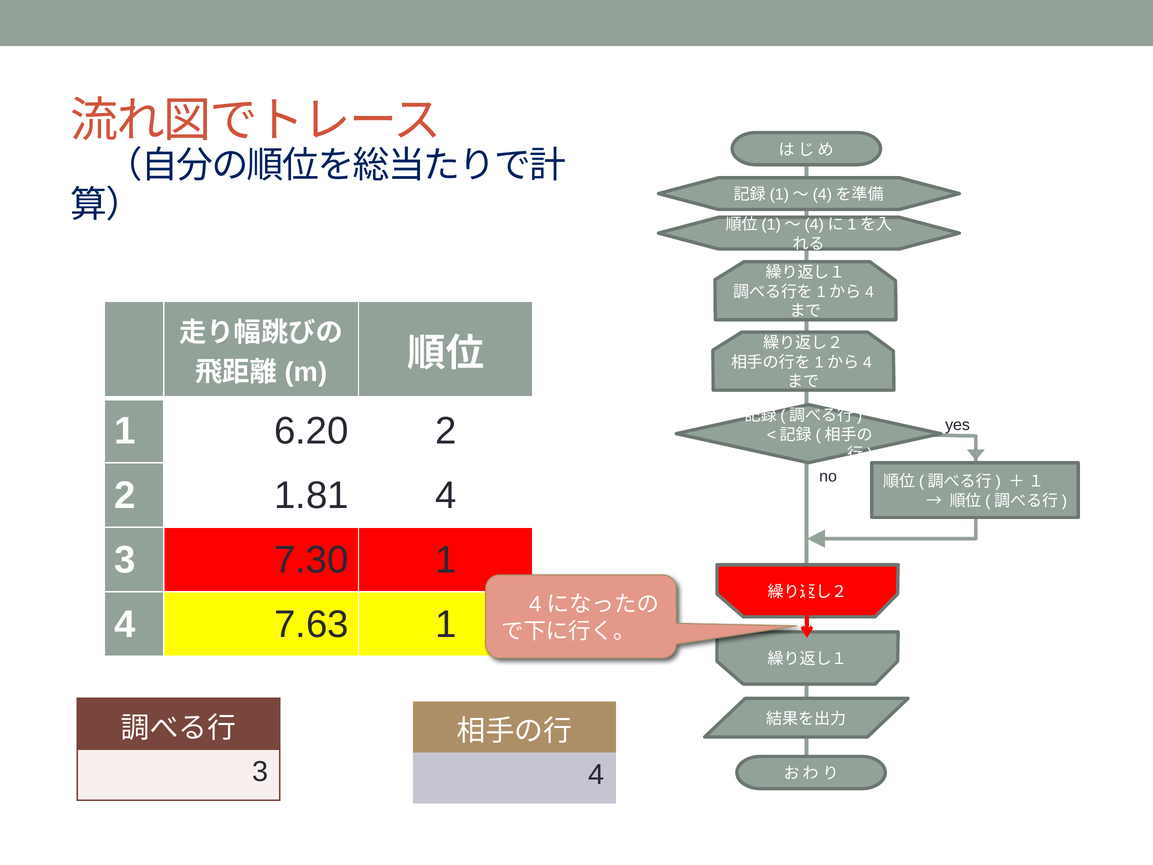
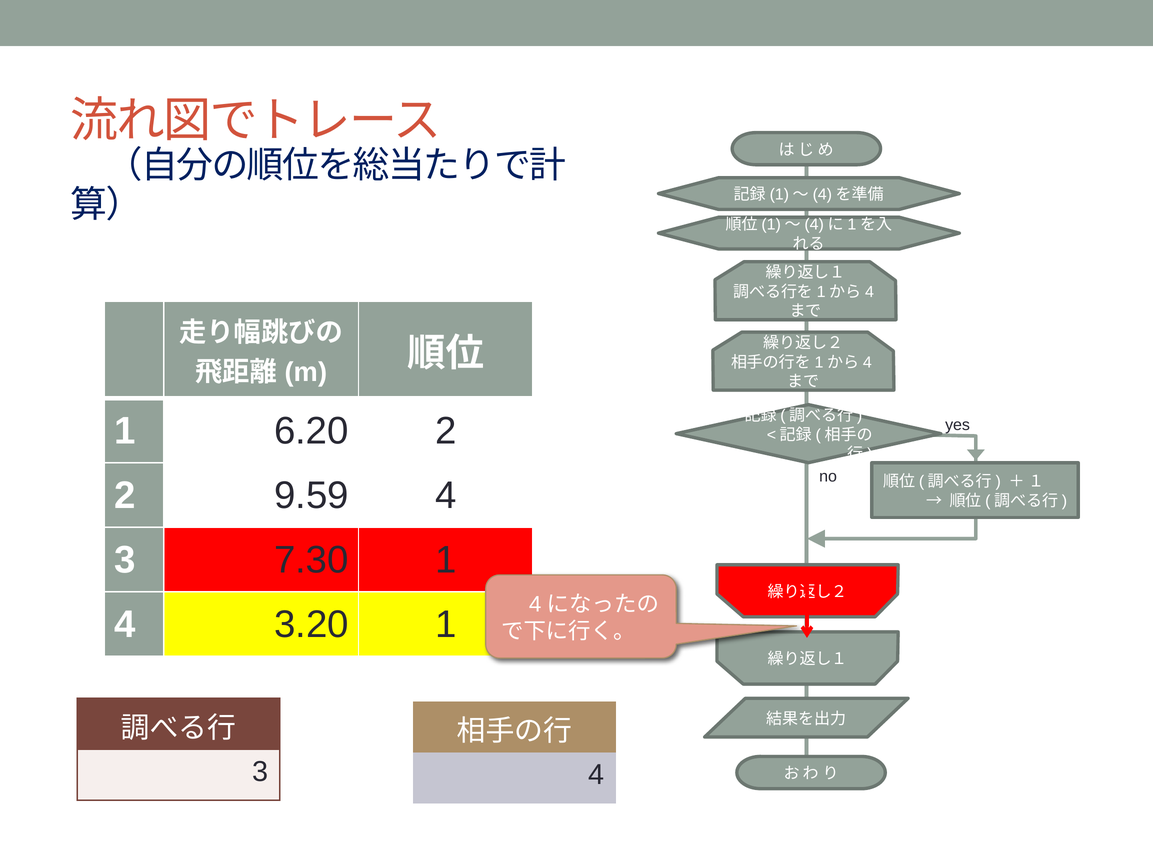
1.81: 1.81 -> 9.59
7.63: 7.63 -> 3.20
